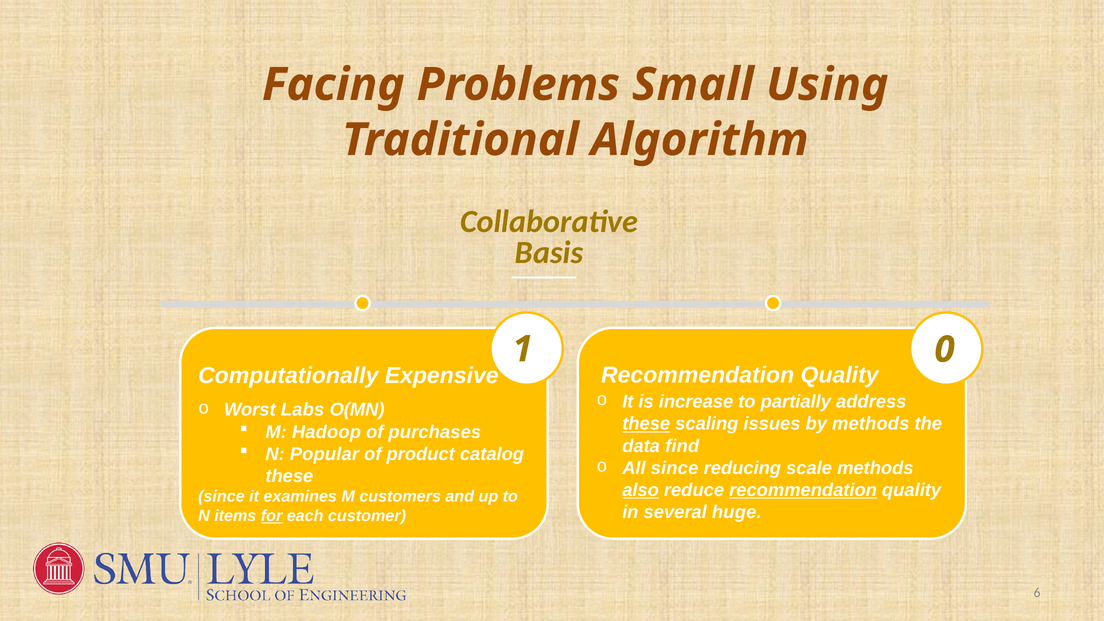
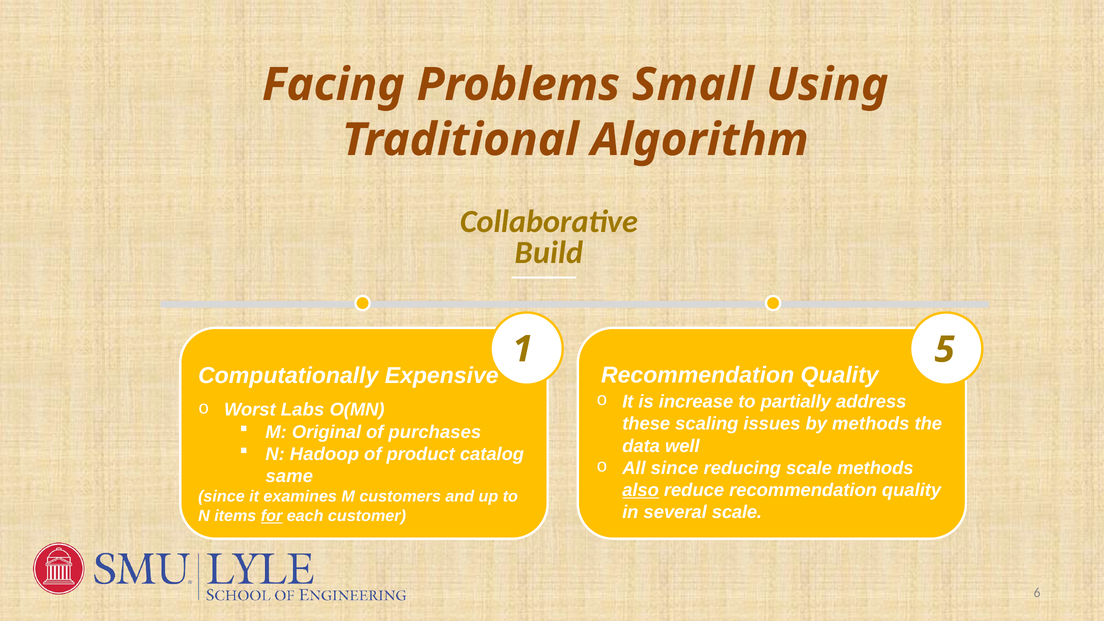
Basis: Basis -> Build
0: 0 -> 5
these at (646, 424) underline: present -> none
Hadoop: Hadoop -> Original
find: find -> well
Popular: Popular -> Hadoop
these at (289, 476): these -> same
recommendation at (803, 490) underline: present -> none
several huge: huge -> scale
